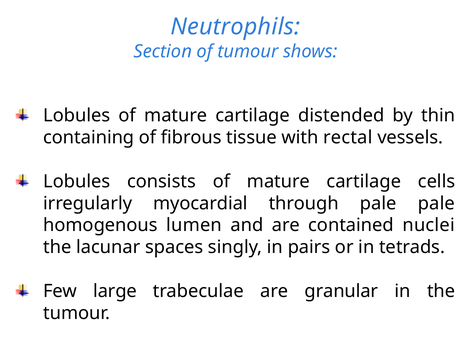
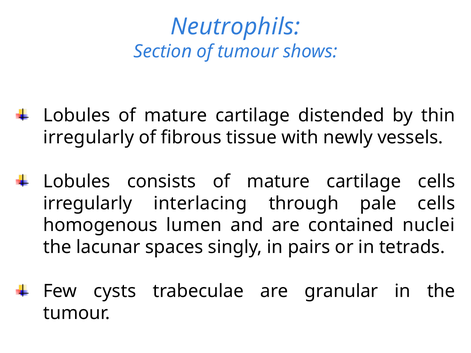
containing at (89, 137): containing -> irregularly
rectal: rectal -> newly
myocardial: myocardial -> interlacing
pale pale: pale -> cells
large: large -> cysts
